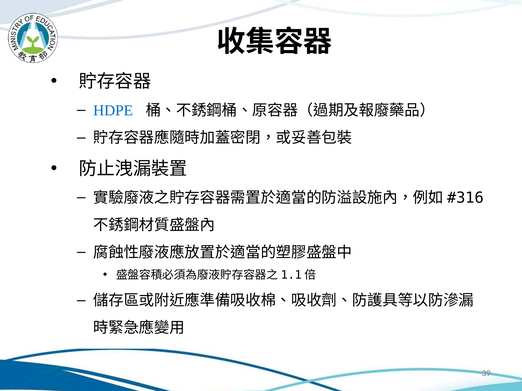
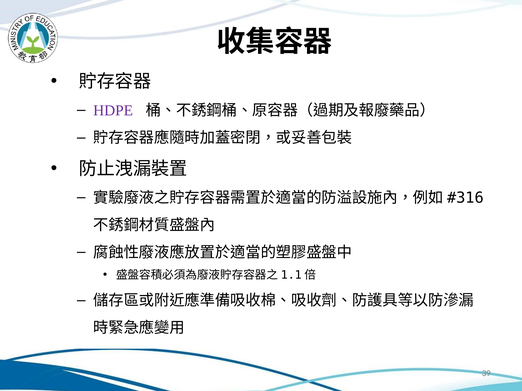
HDPE colour: blue -> purple
